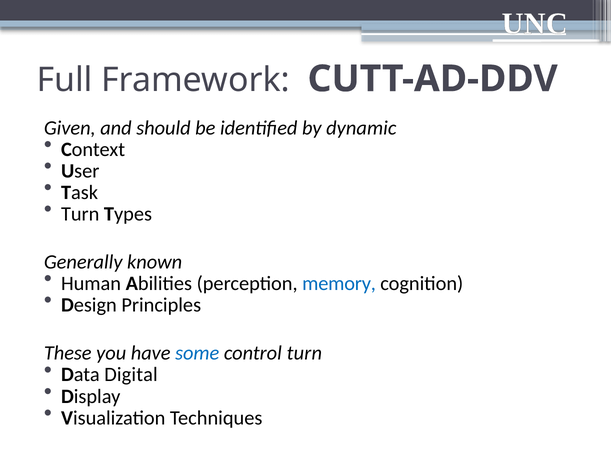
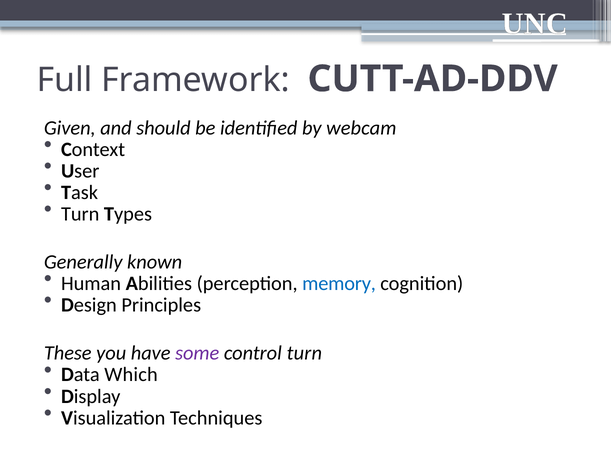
dynamic: dynamic -> webcam
some colour: blue -> purple
Digital: Digital -> Which
